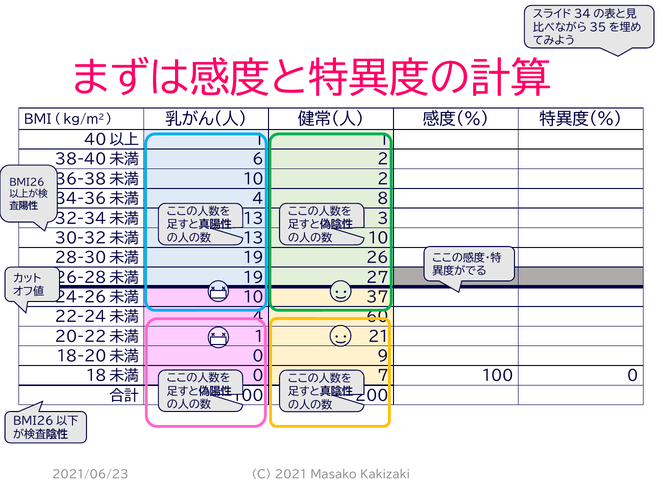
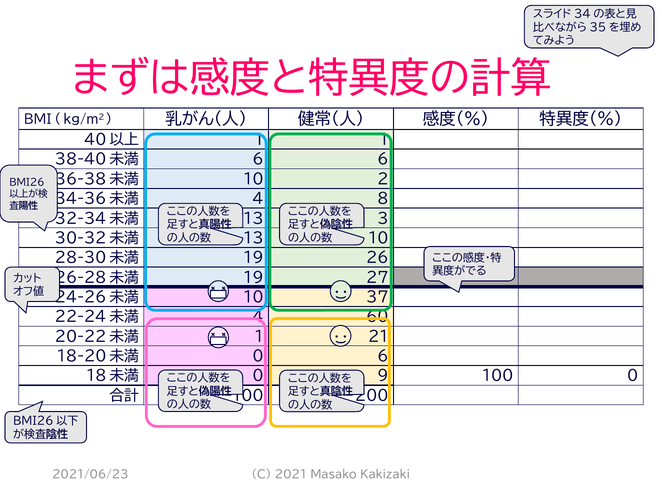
6 2: 2 -> 6
0 9: 9 -> 6
7: 7 -> 9
